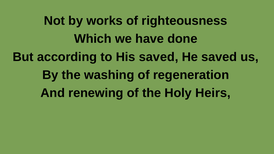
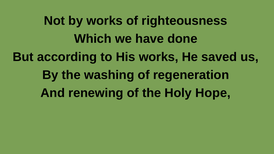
His saved: saved -> works
Heirs: Heirs -> Hope
